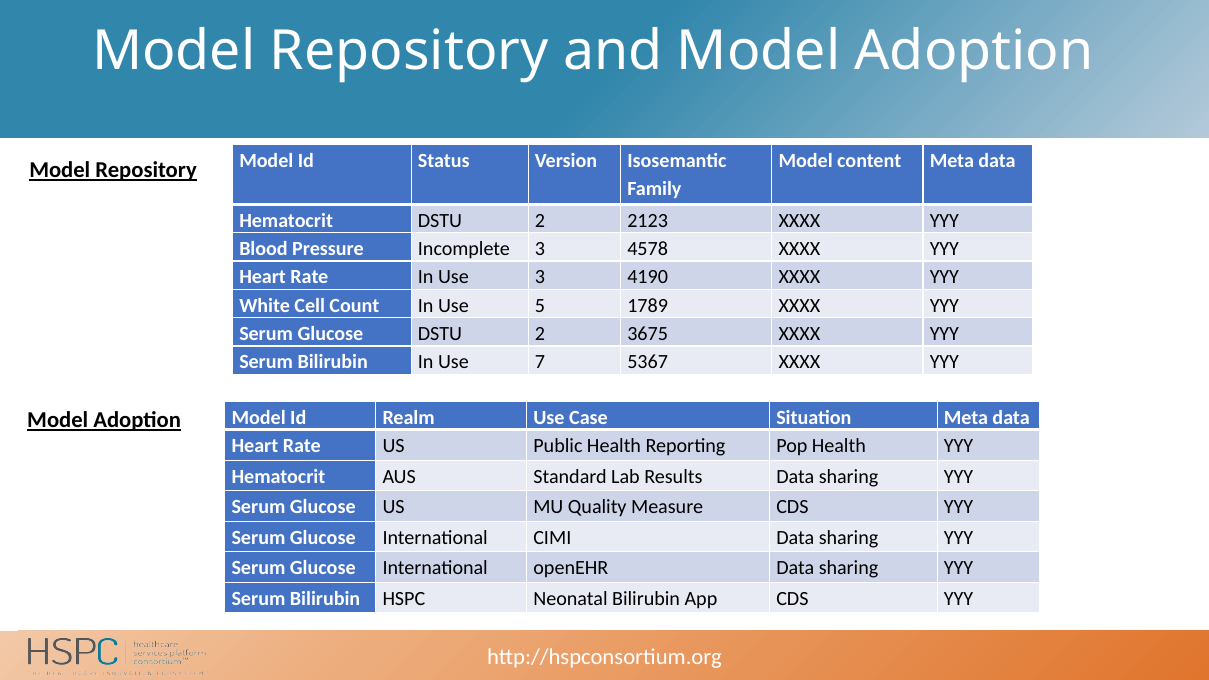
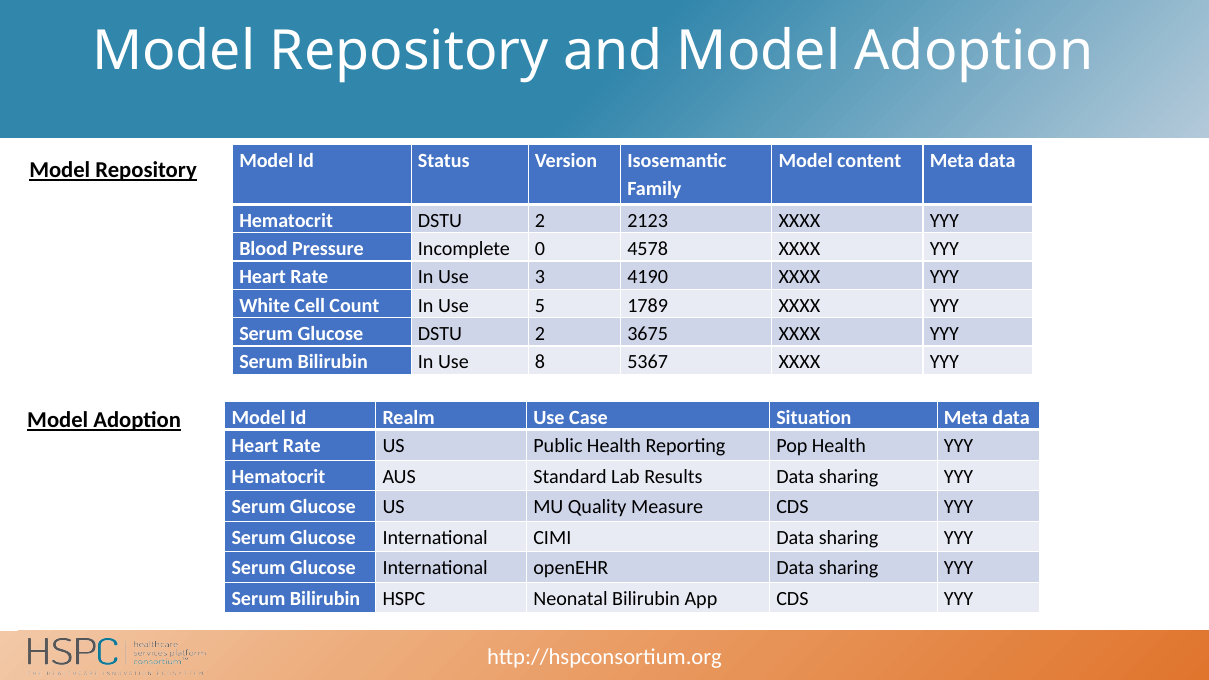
Incomplete 3: 3 -> 0
7: 7 -> 8
